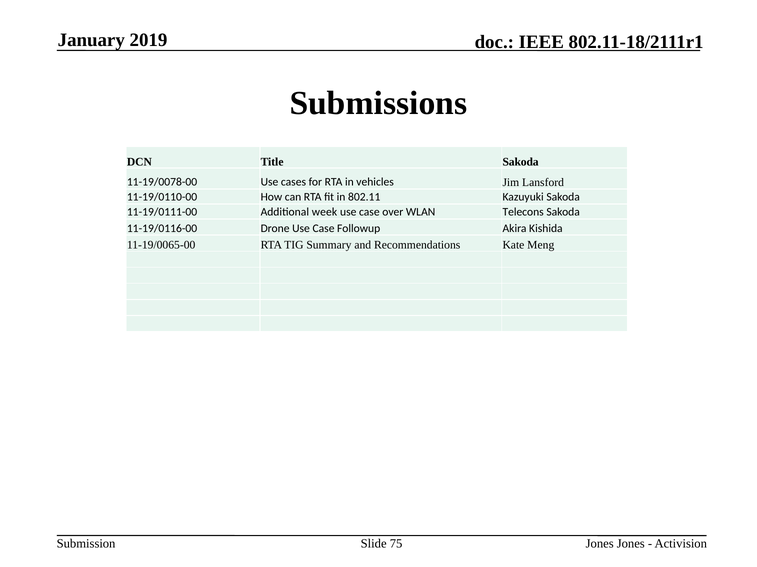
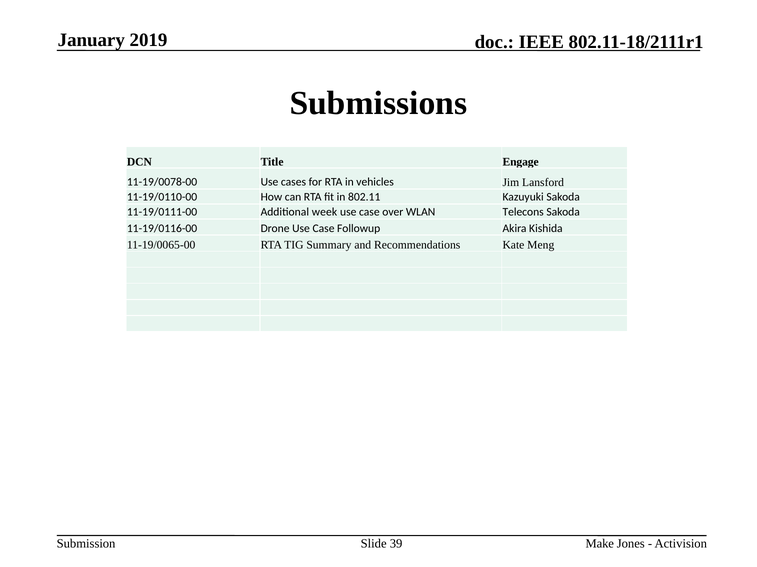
Title Sakoda: Sakoda -> Engage
75: 75 -> 39
Jones at (600, 545): Jones -> Make
